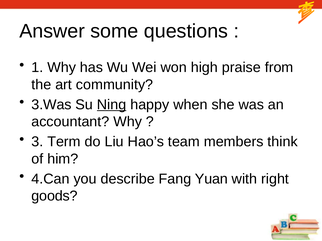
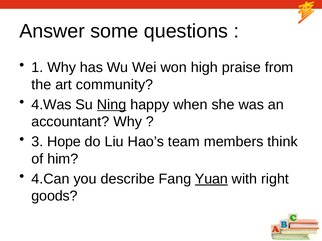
3.Was: 3.Was -> 4.Was
Term: Term -> Hope
Yuan underline: none -> present
